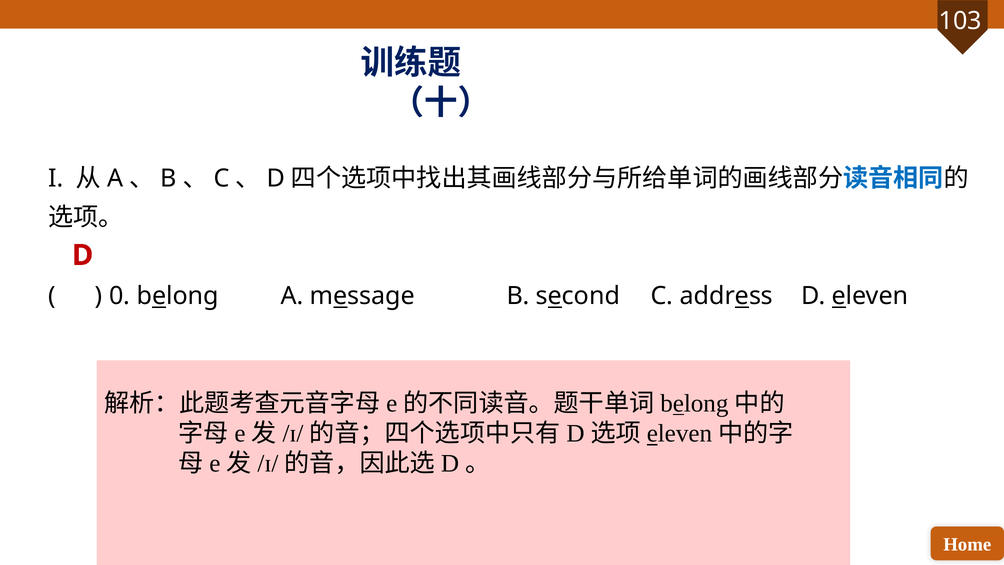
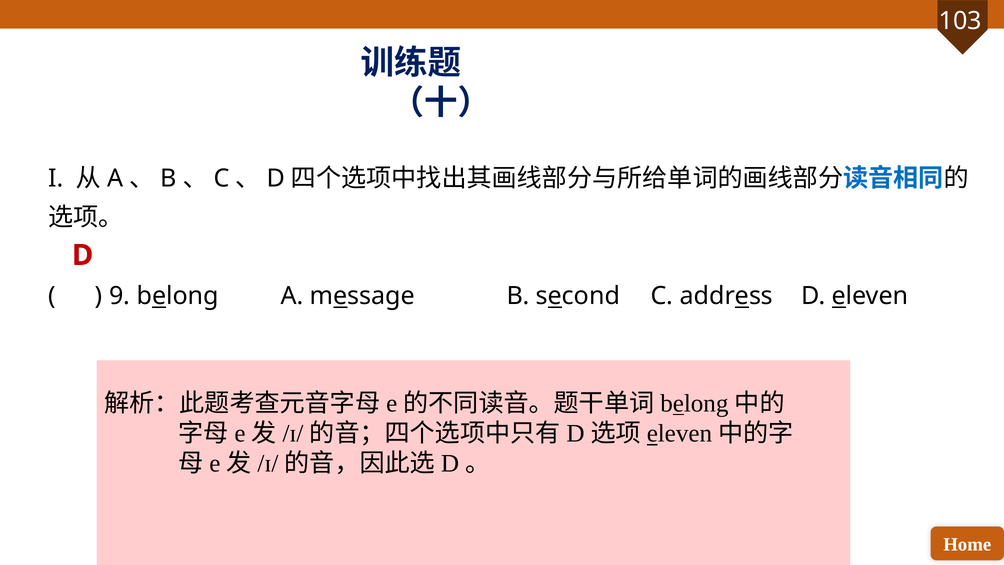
0: 0 -> 9
